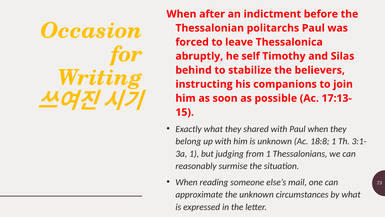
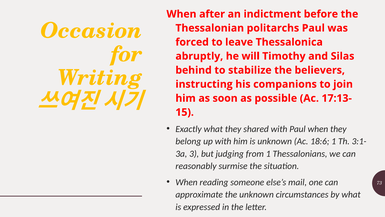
self: self -> will
18:8: 18:8 -> 18:6
1 at (194, 153): 1 -> 3
